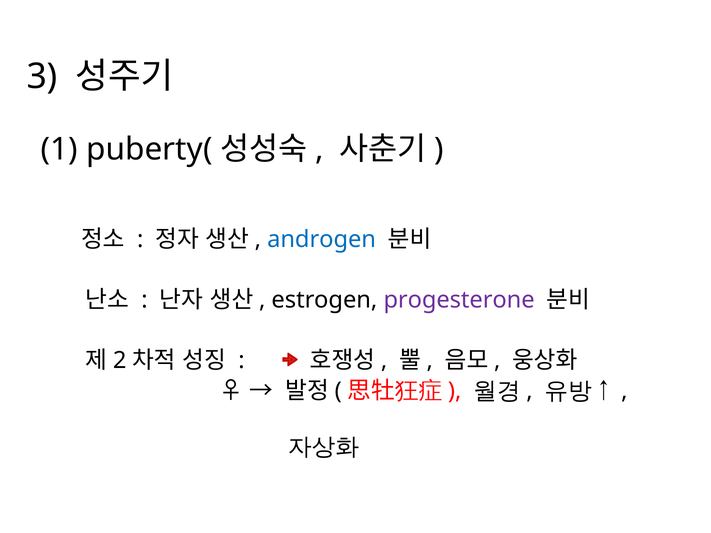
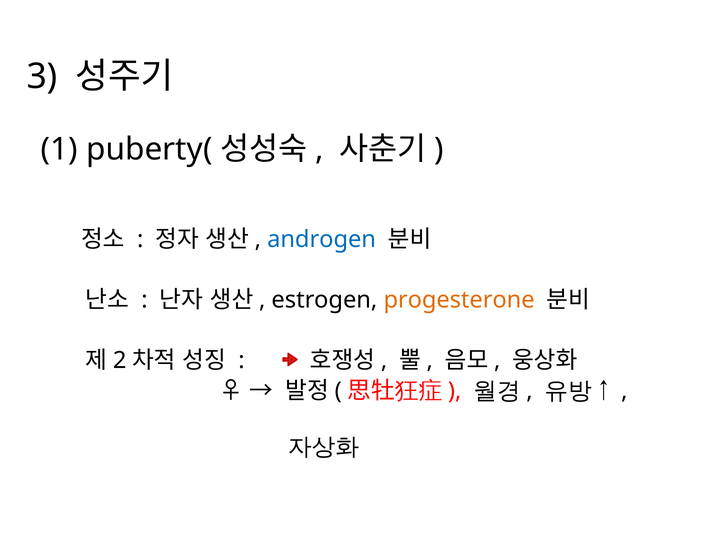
progesterone colour: purple -> orange
